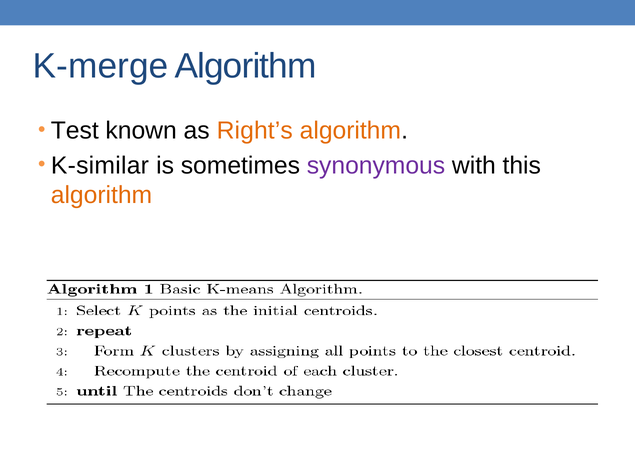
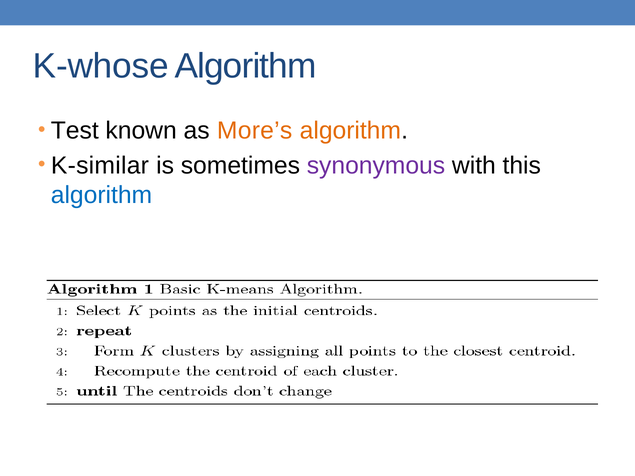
K-merge: K-merge -> K-whose
Right’s: Right’s -> More’s
algorithm at (101, 195) colour: orange -> blue
